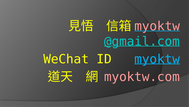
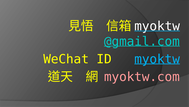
myoktw at (157, 26) colour: pink -> white
